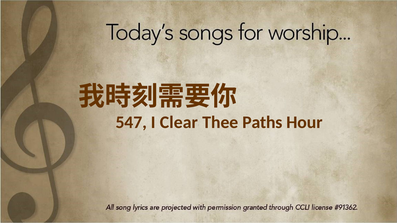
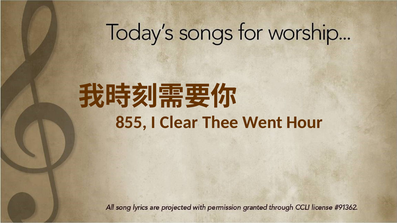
547: 547 -> 855
Paths: Paths -> Went
